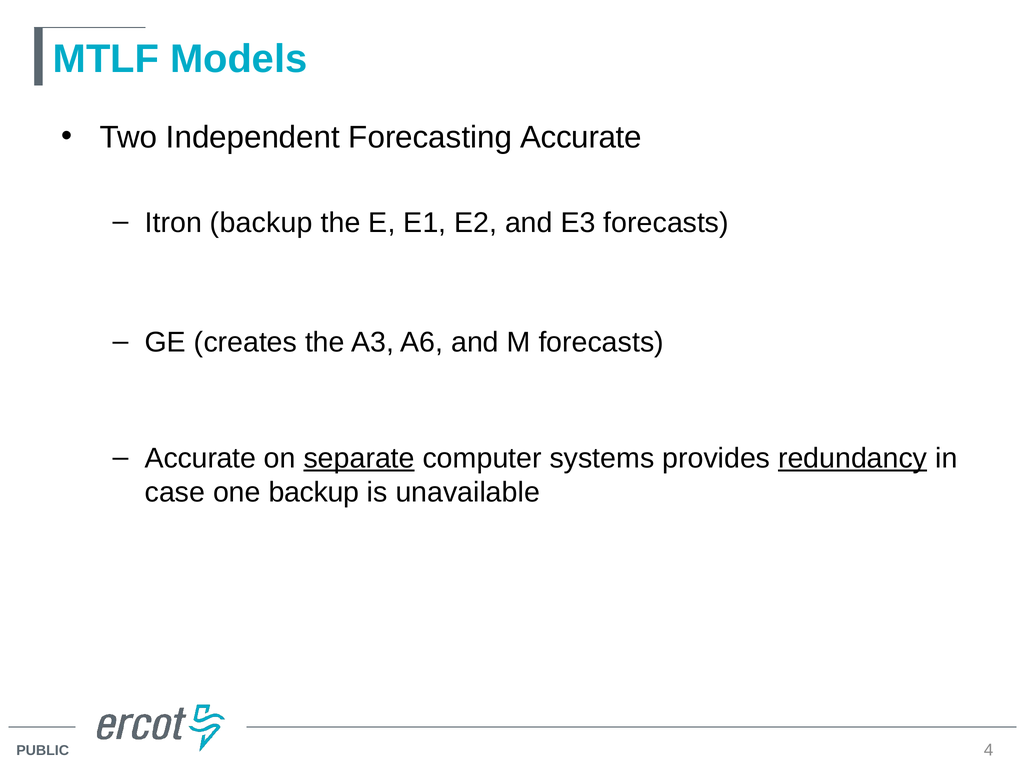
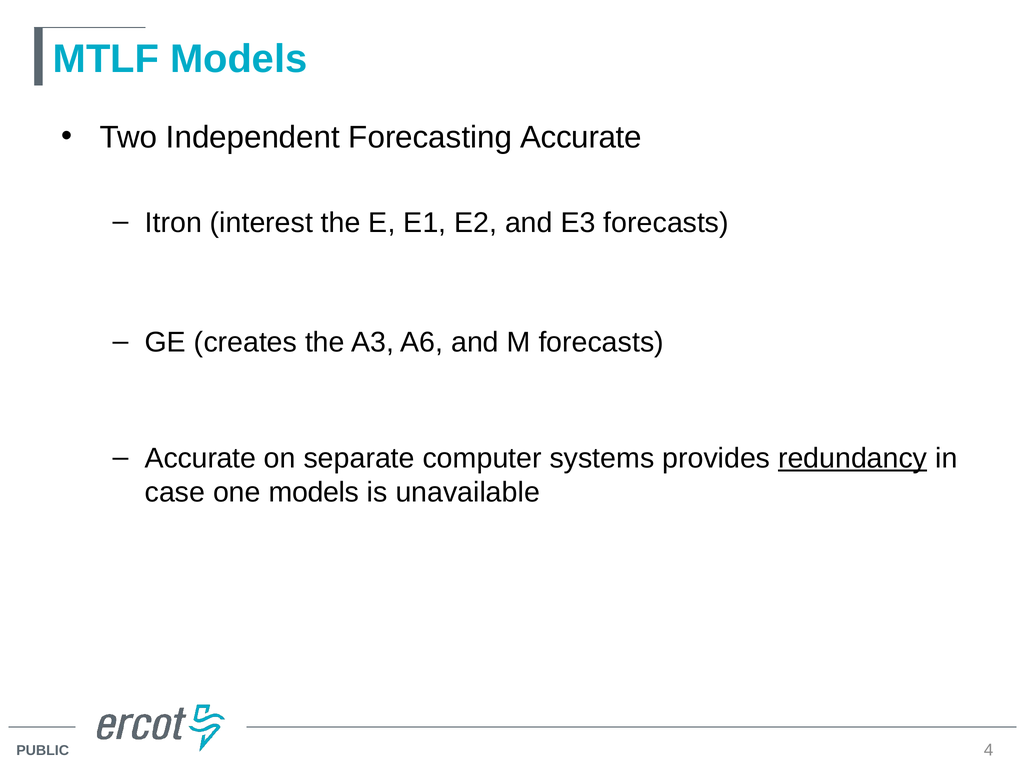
Itron backup: backup -> interest
separate underline: present -> none
one backup: backup -> models
